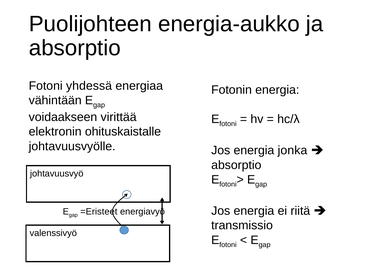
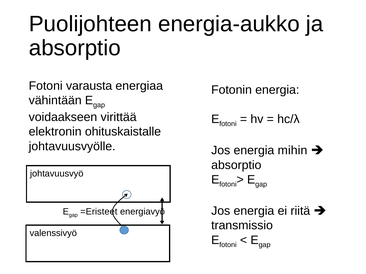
yhdessä: yhdessä -> varausta
jonka: jonka -> mihin
